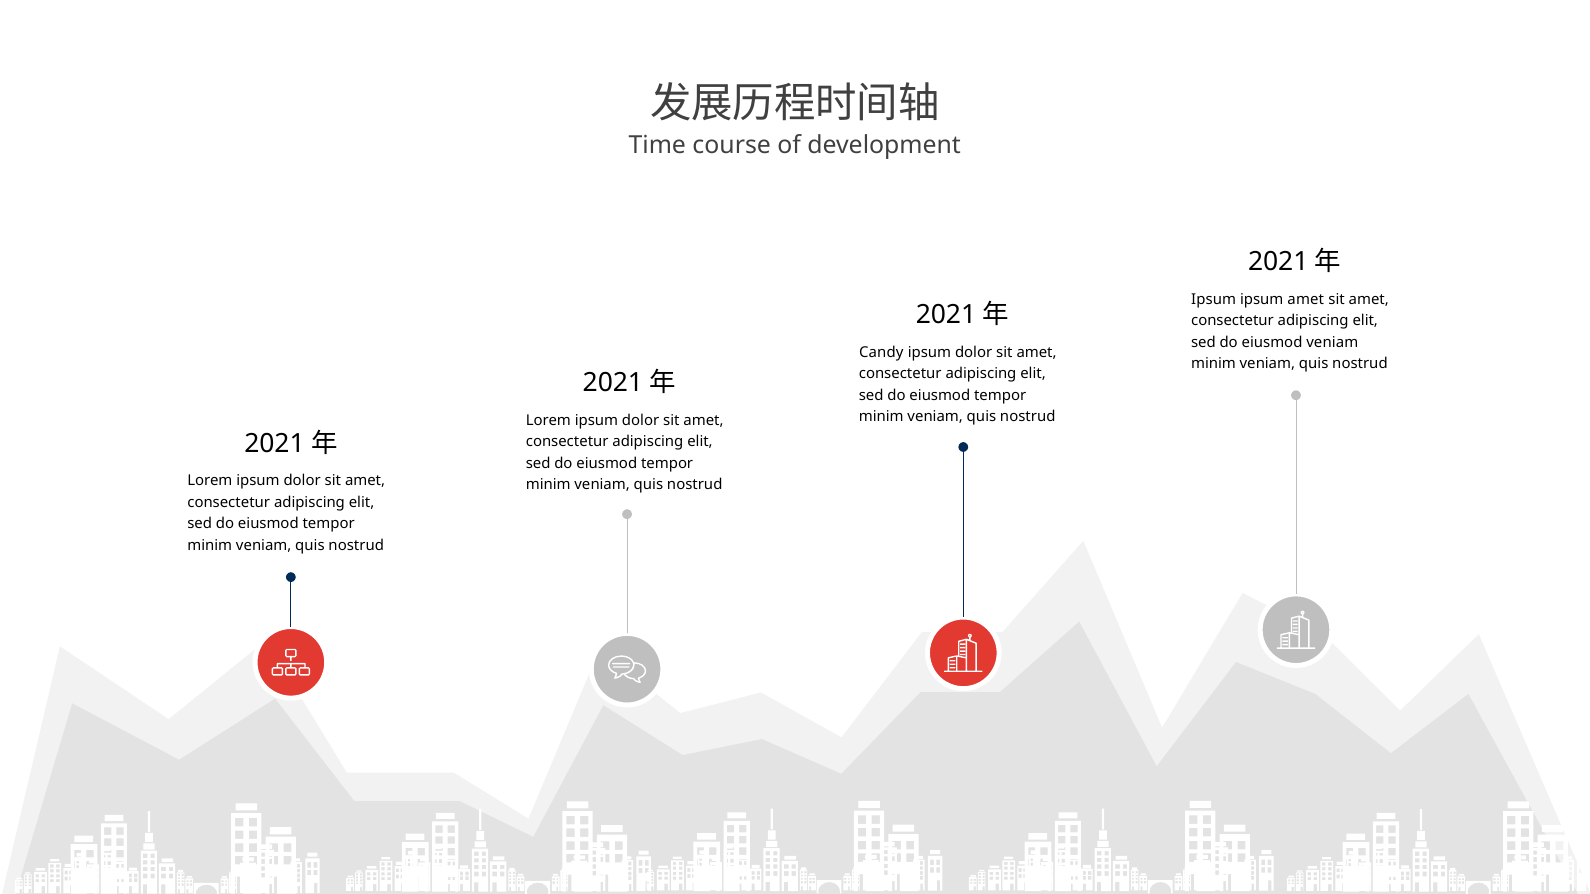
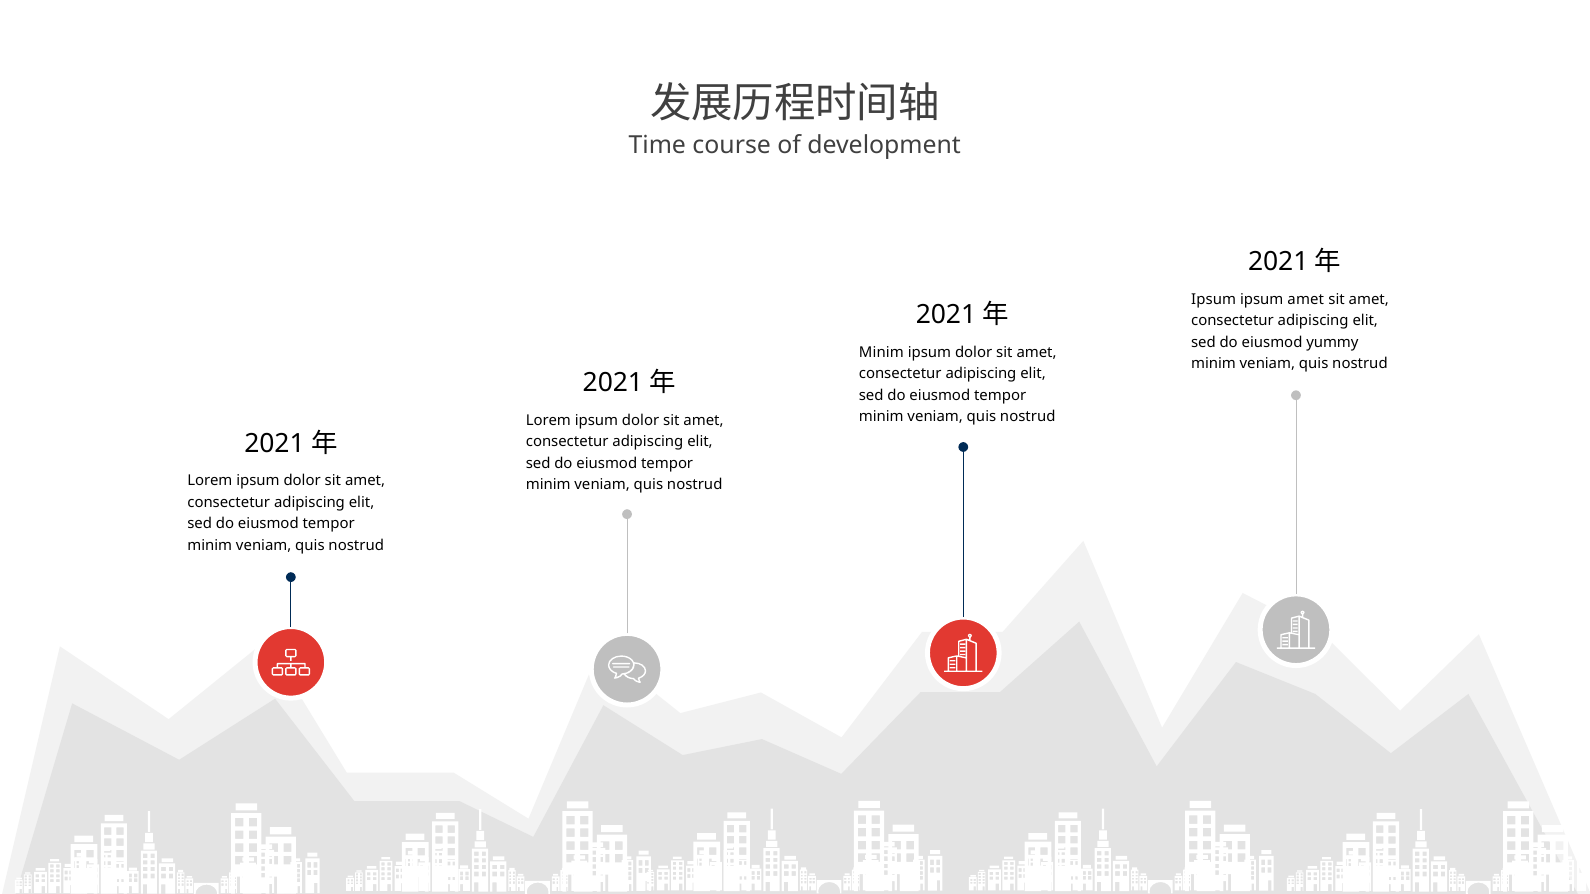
eiusmod veniam: veniam -> yummy
Candy at (881, 352): Candy -> Minim
